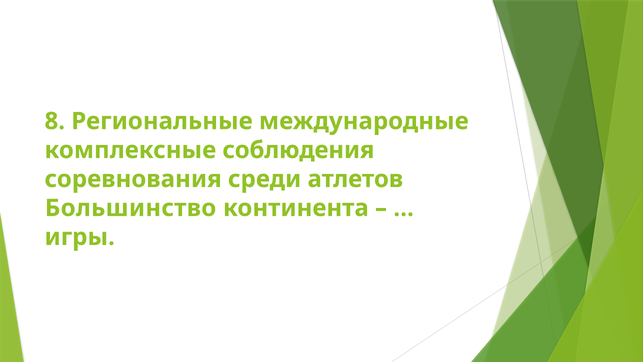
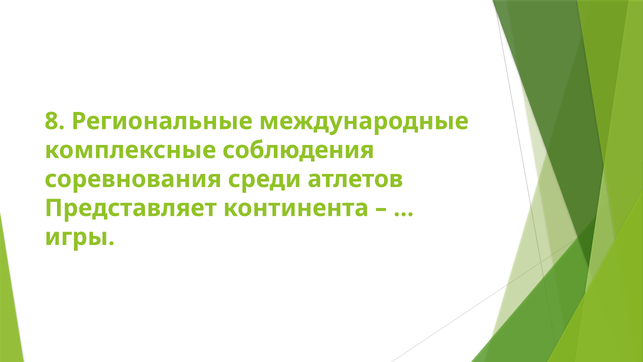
Большинство: Большинство -> Представляет
